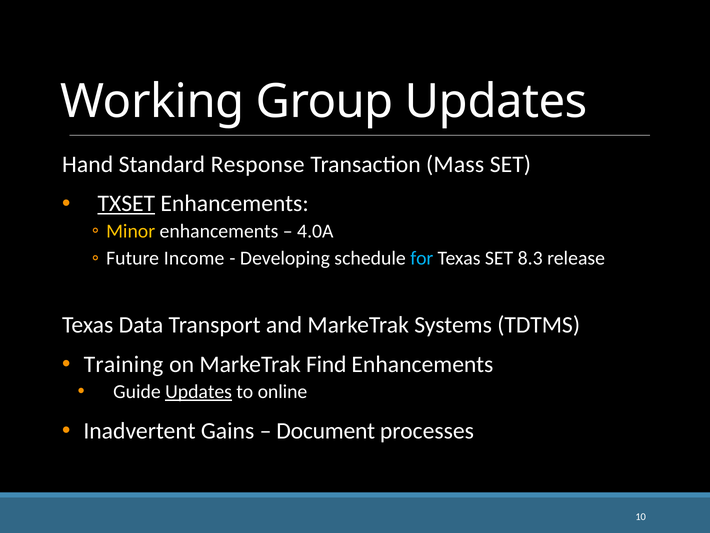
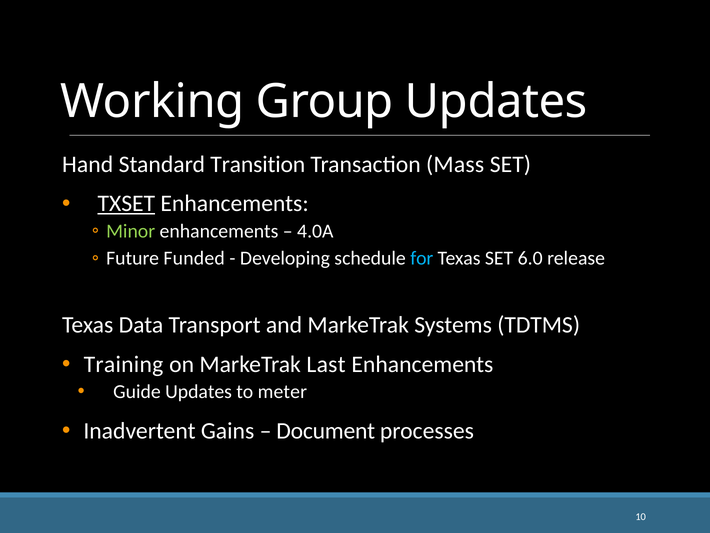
Response: Response -> Transition
Minor colour: yellow -> light green
Income: Income -> Funded
8.3: 8.3 -> 6.0
Find: Find -> Last
Updates at (199, 391) underline: present -> none
online: online -> meter
